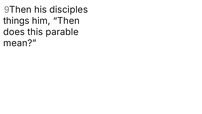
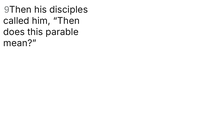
things: things -> called
